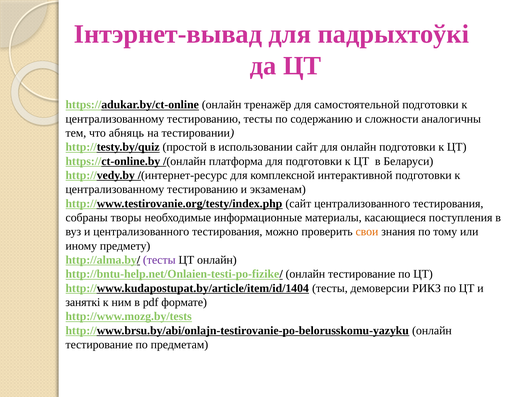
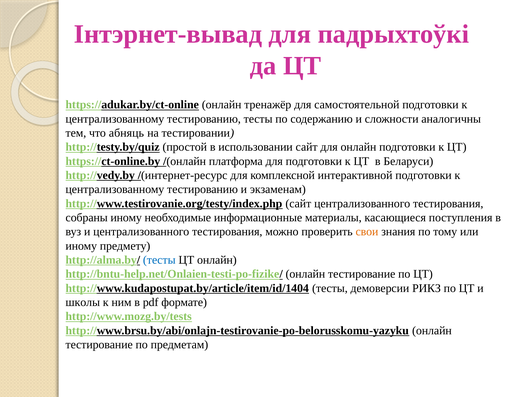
собраны творы: творы -> иному
тесты at (159, 260) colour: purple -> blue
заняткі: заняткі -> школы
